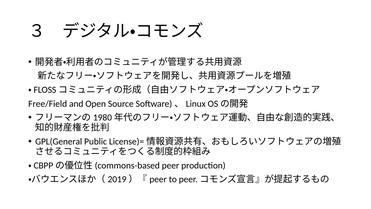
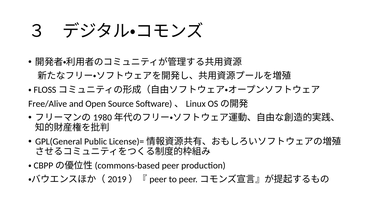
Free/Field: Free/Field -> Free/Alive
